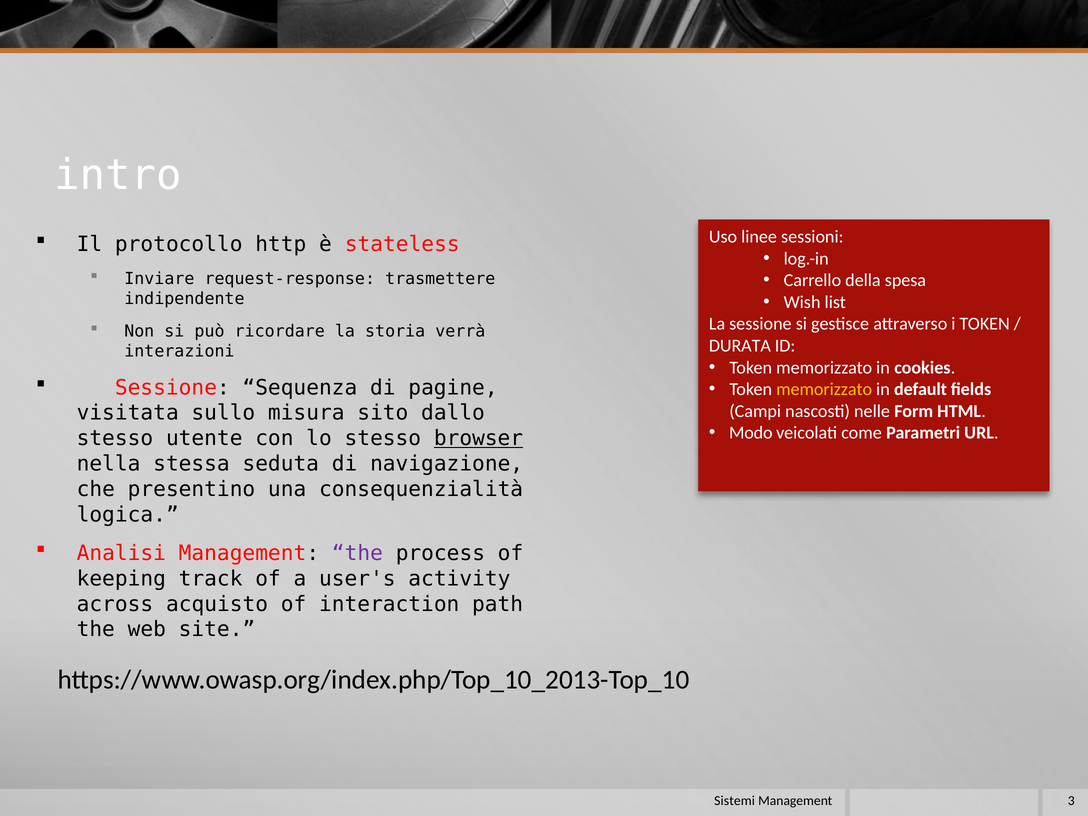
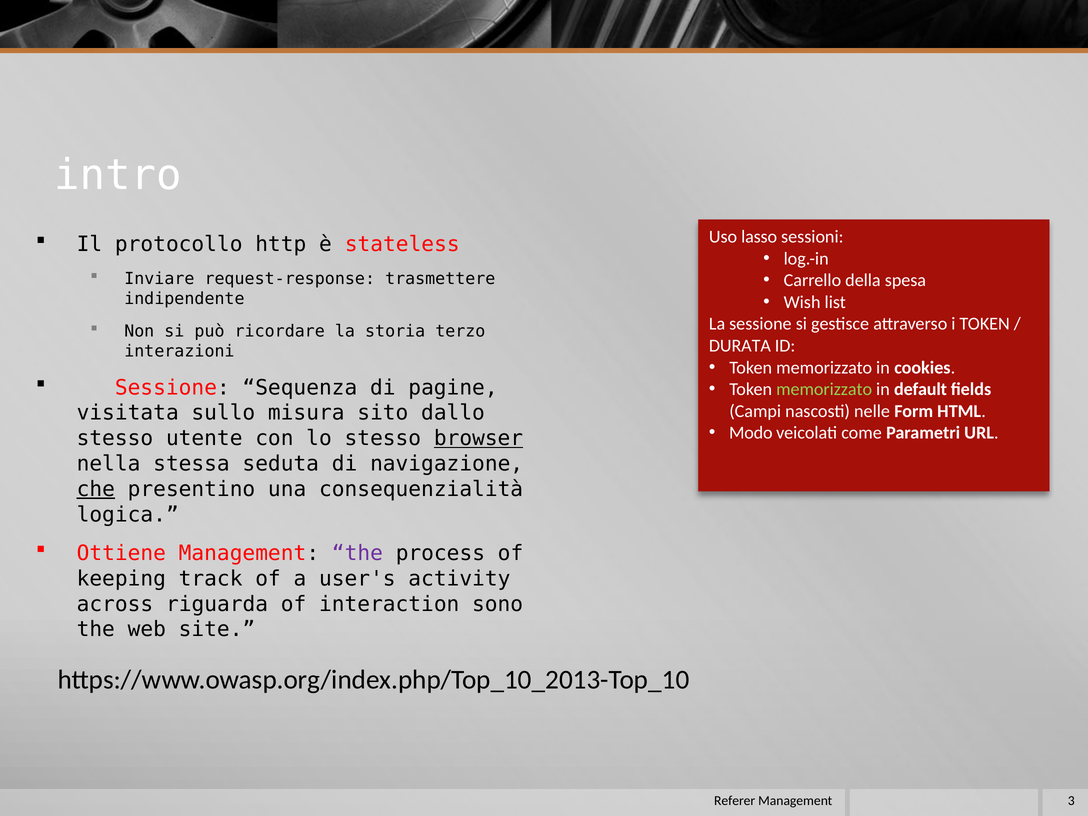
linee: linee -> lasso
verrà: verrà -> terzo
memorizzato at (824, 389) colour: yellow -> light green
che underline: none -> present
Analisi: Analisi -> Ottiene
acquisto: acquisto -> riguarda
path: path -> sono
Sistemi: Sistemi -> Referer
